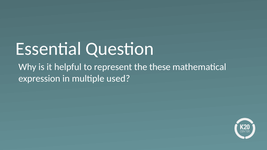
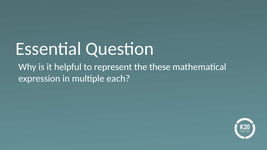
used: used -> each
